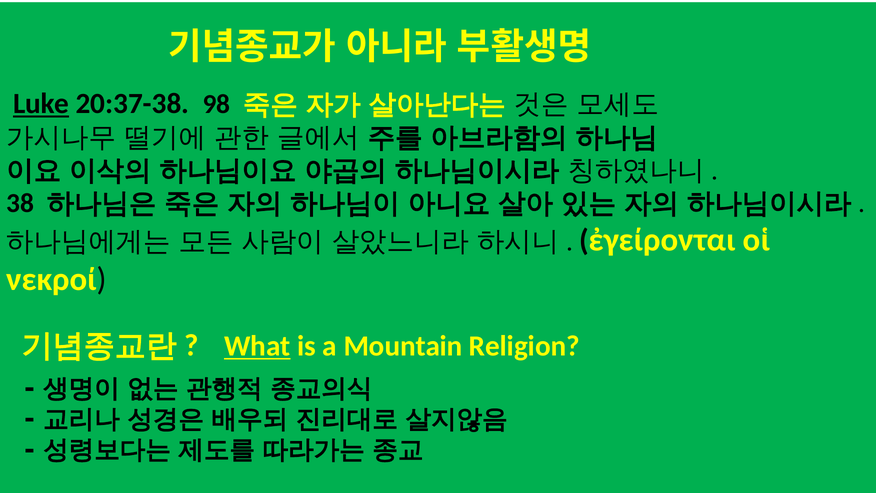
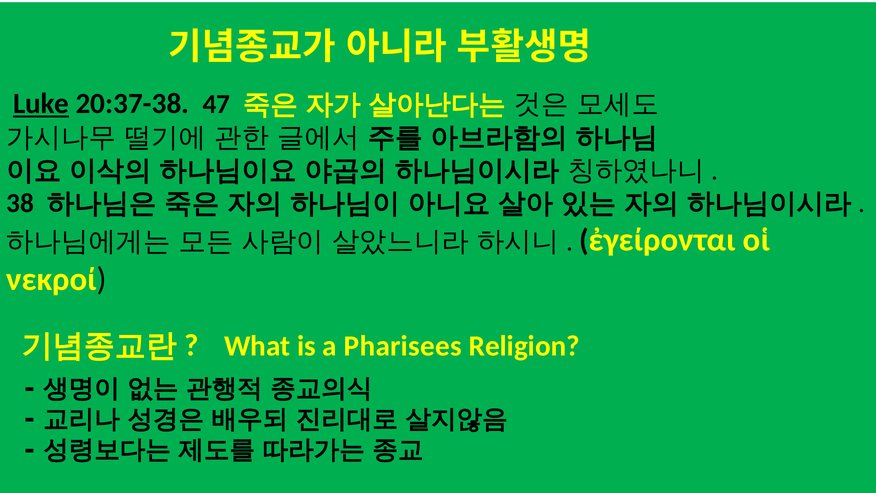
98: 98 -> 47
What underline: present -> none
Mountain: Mountain -> Pharisees
